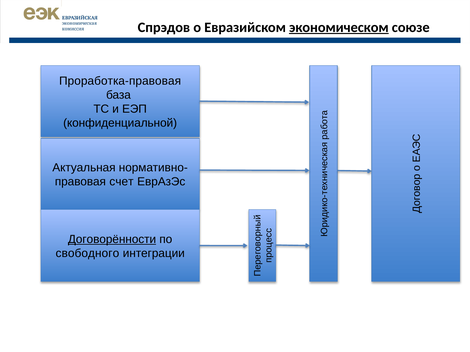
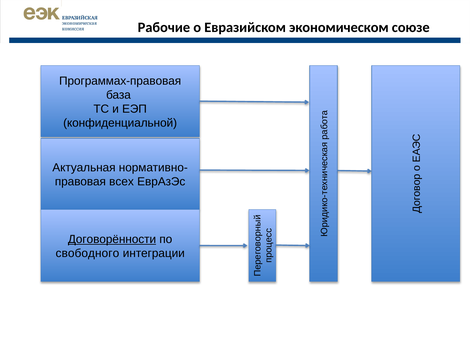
Спрэдов: Спрэдов -> Рабочие
экономическом underline: present -> none
Проработка-правовая: Проработка-правовая -> Программах-правовая
счет: счет -> всех
